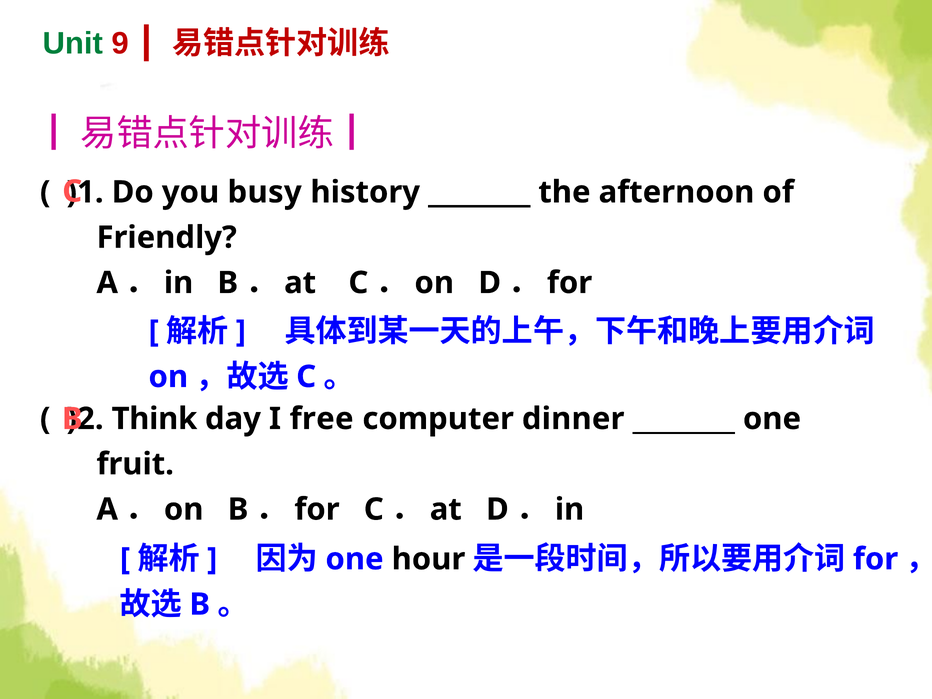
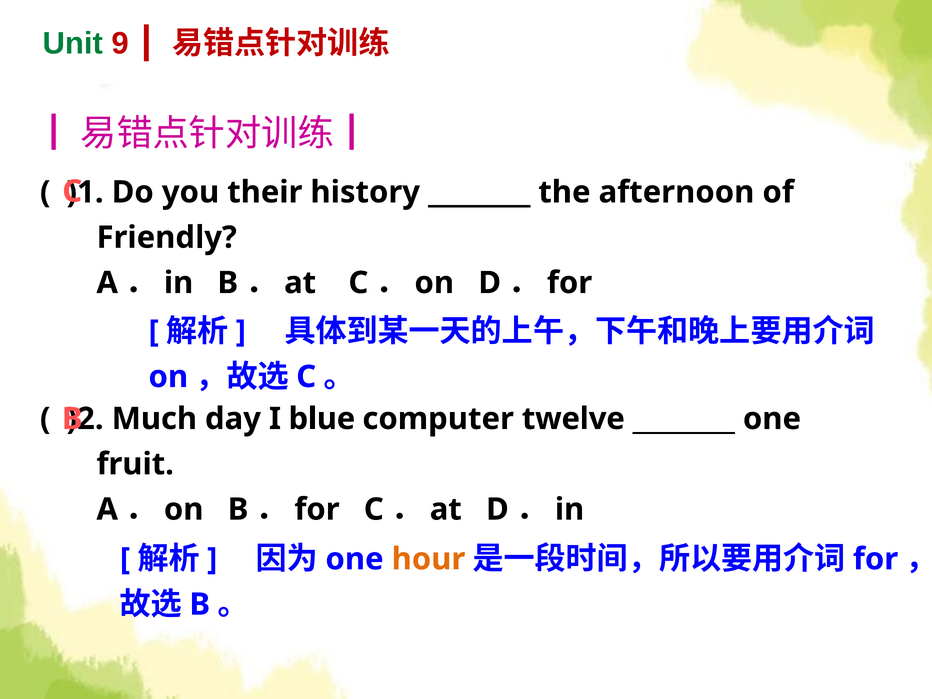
busy: busy -> their
Think: Think -> Much
free: free -> blue
dinner: dinner -> twelve
hour colour: black -> orange
